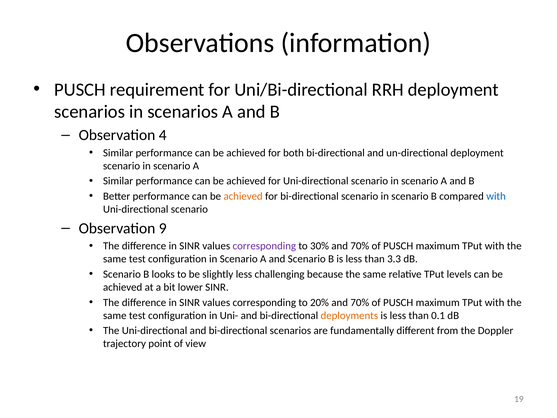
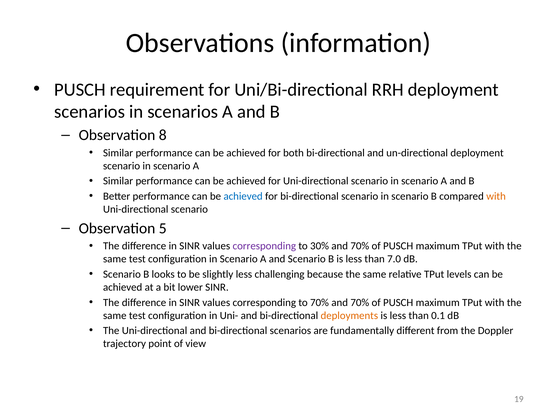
4: 4 -> 8
achieved at (243, 196) colour: orange -> blue
with at (496, 196) colour: blue -> orange
9: 9 -> 5
3.3: 3.3 -> 7.0
to 20%: 20% -> 70%
